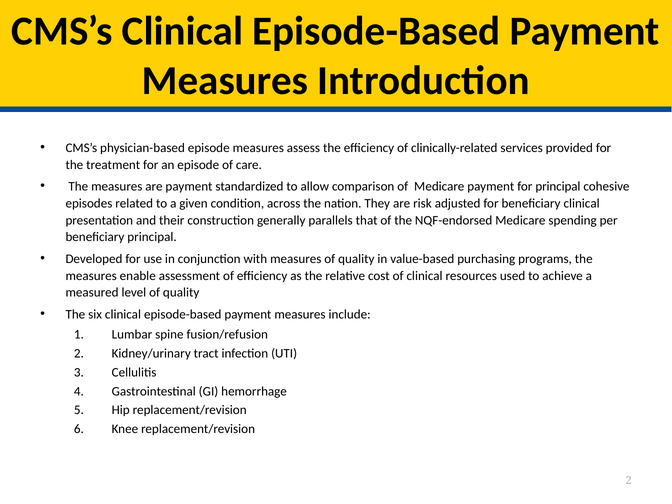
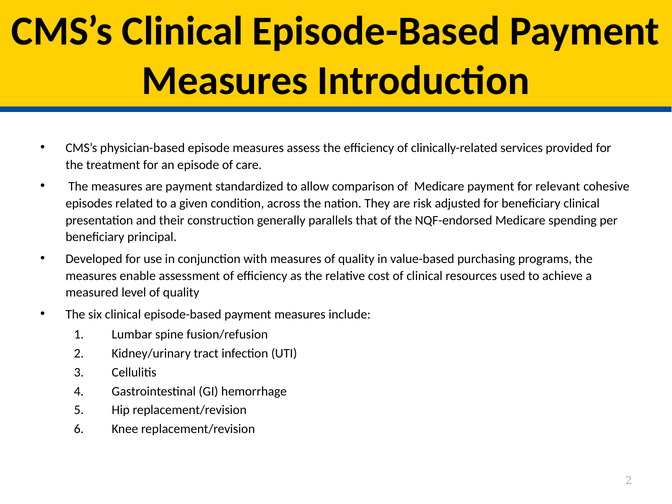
for principal: principal -> relevant
